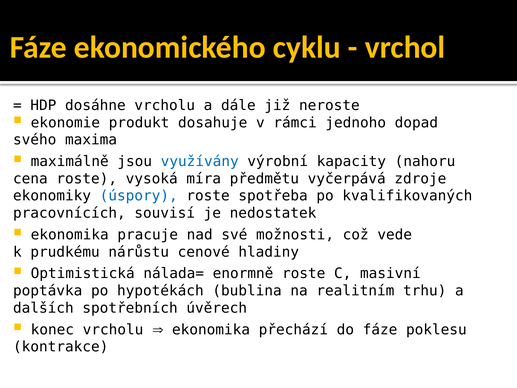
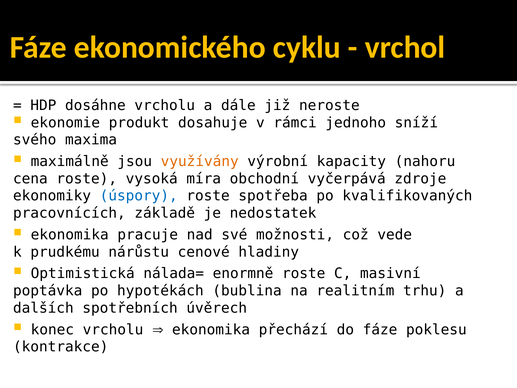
dopad: dopad -> sníží
využívány colour: blue -> orange
předmětu: předmětu -> obchodní
souvisí: souvisí -> základě
